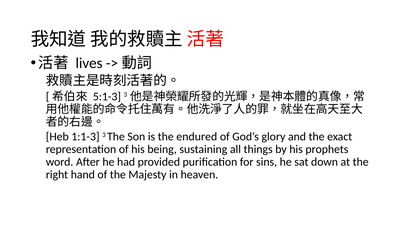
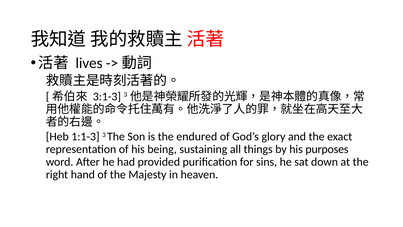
5:1-3: 5:1-3 -> 3:1-3
prophets: prophets -> purposes
